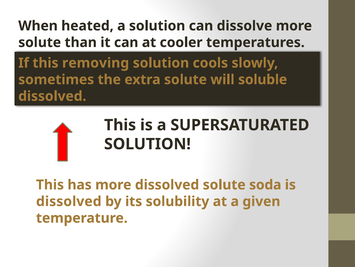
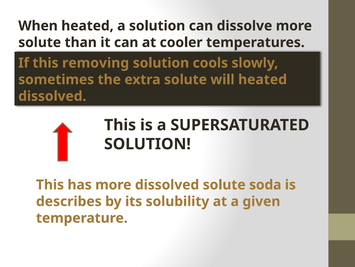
will soluble: soluble -> heated
dissolved at (69, 201): dissolved -> describes
